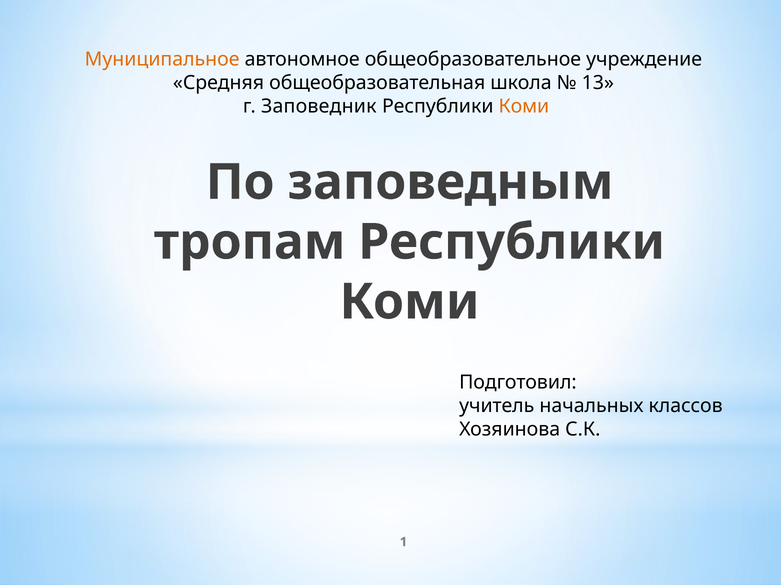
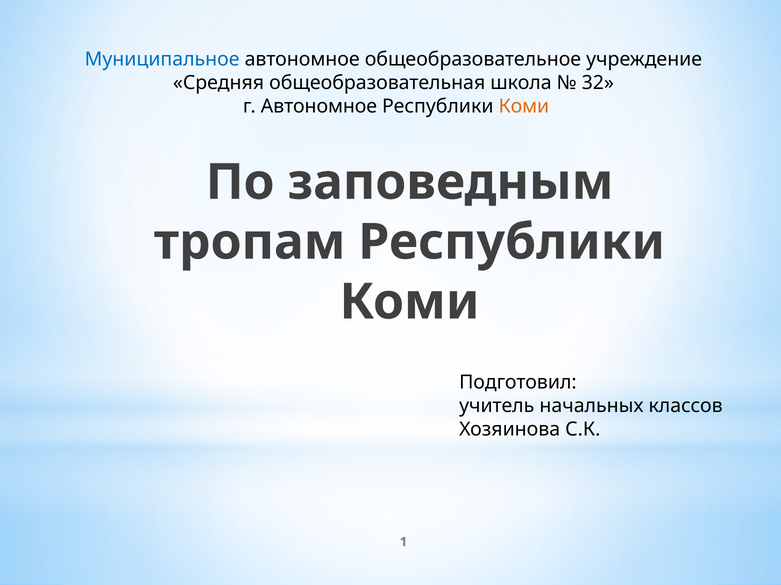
Муниципальное colour: orange -> blue
13: 13 -> 32
г Заповедник: Заповедник -> Автономное
